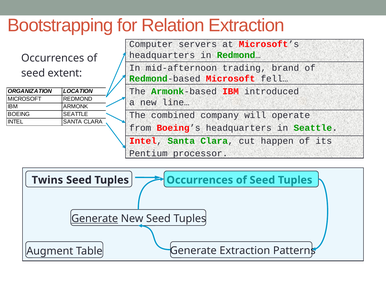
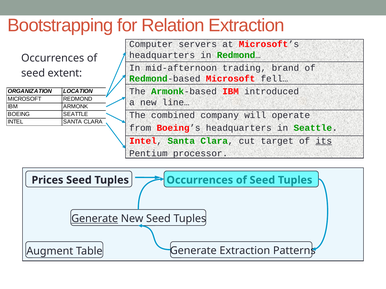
happen: happen -> target
its underline: none -> present
Twins: Twins -> Prices
